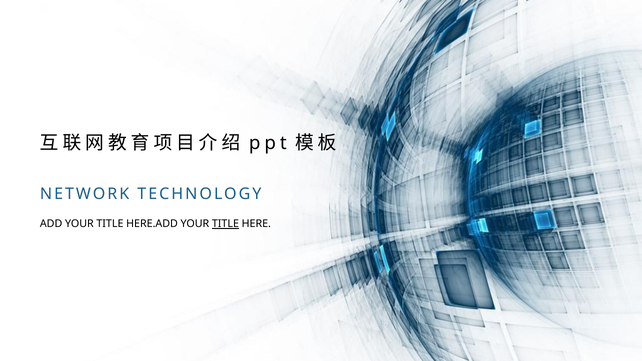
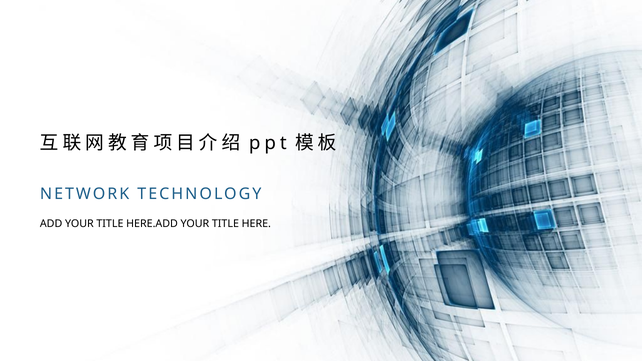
TITLE at (225, 224) underline: present -> none
